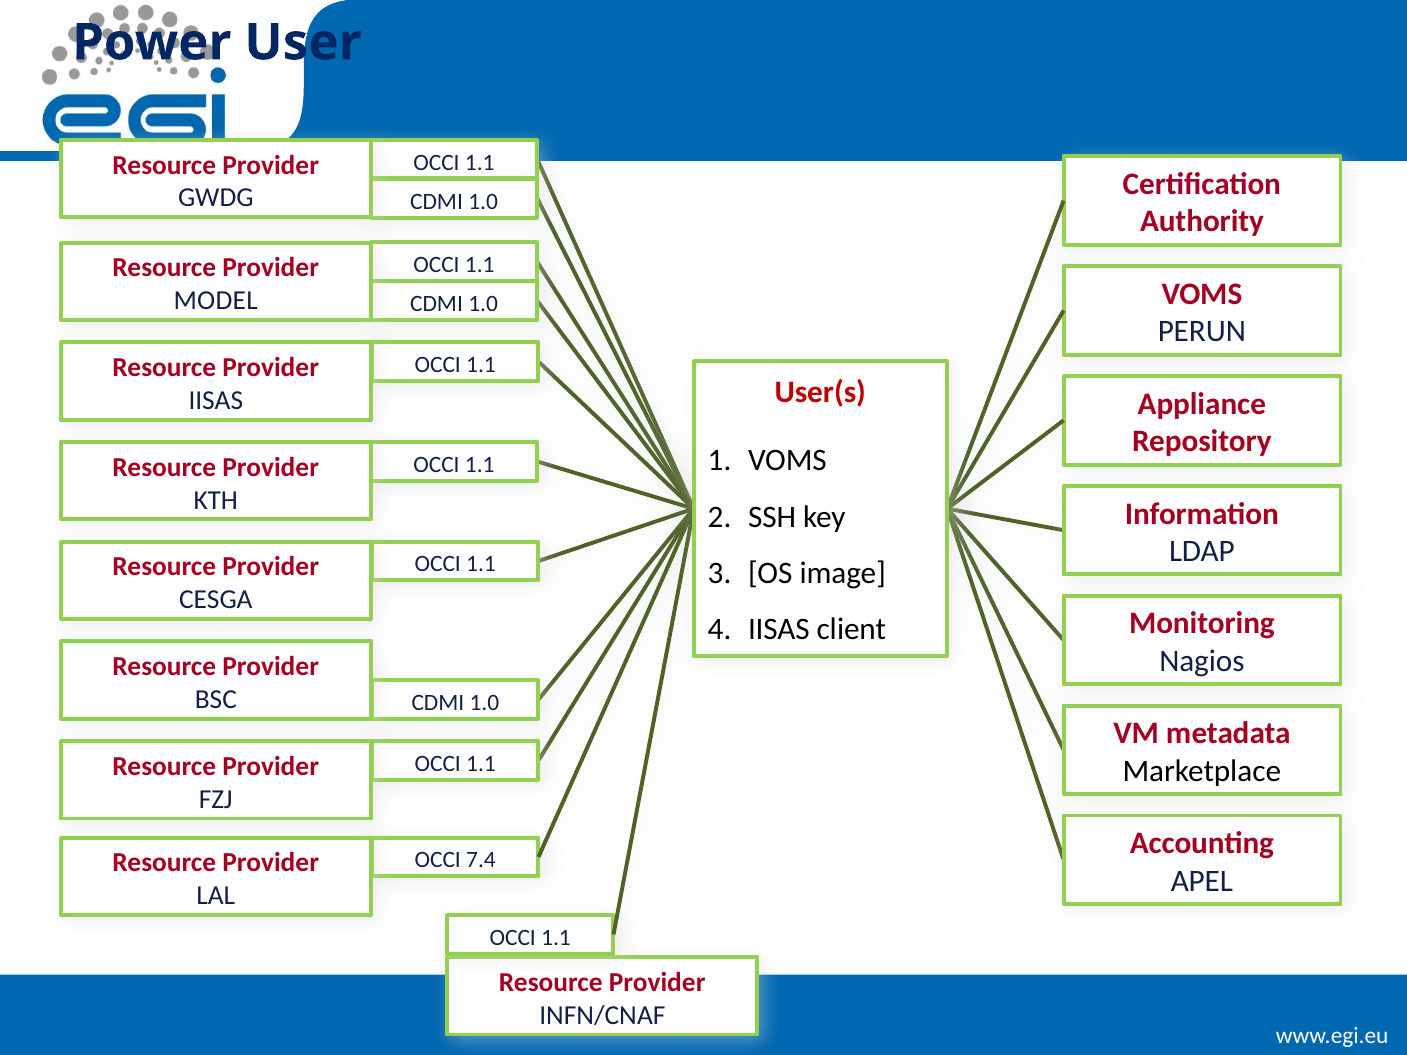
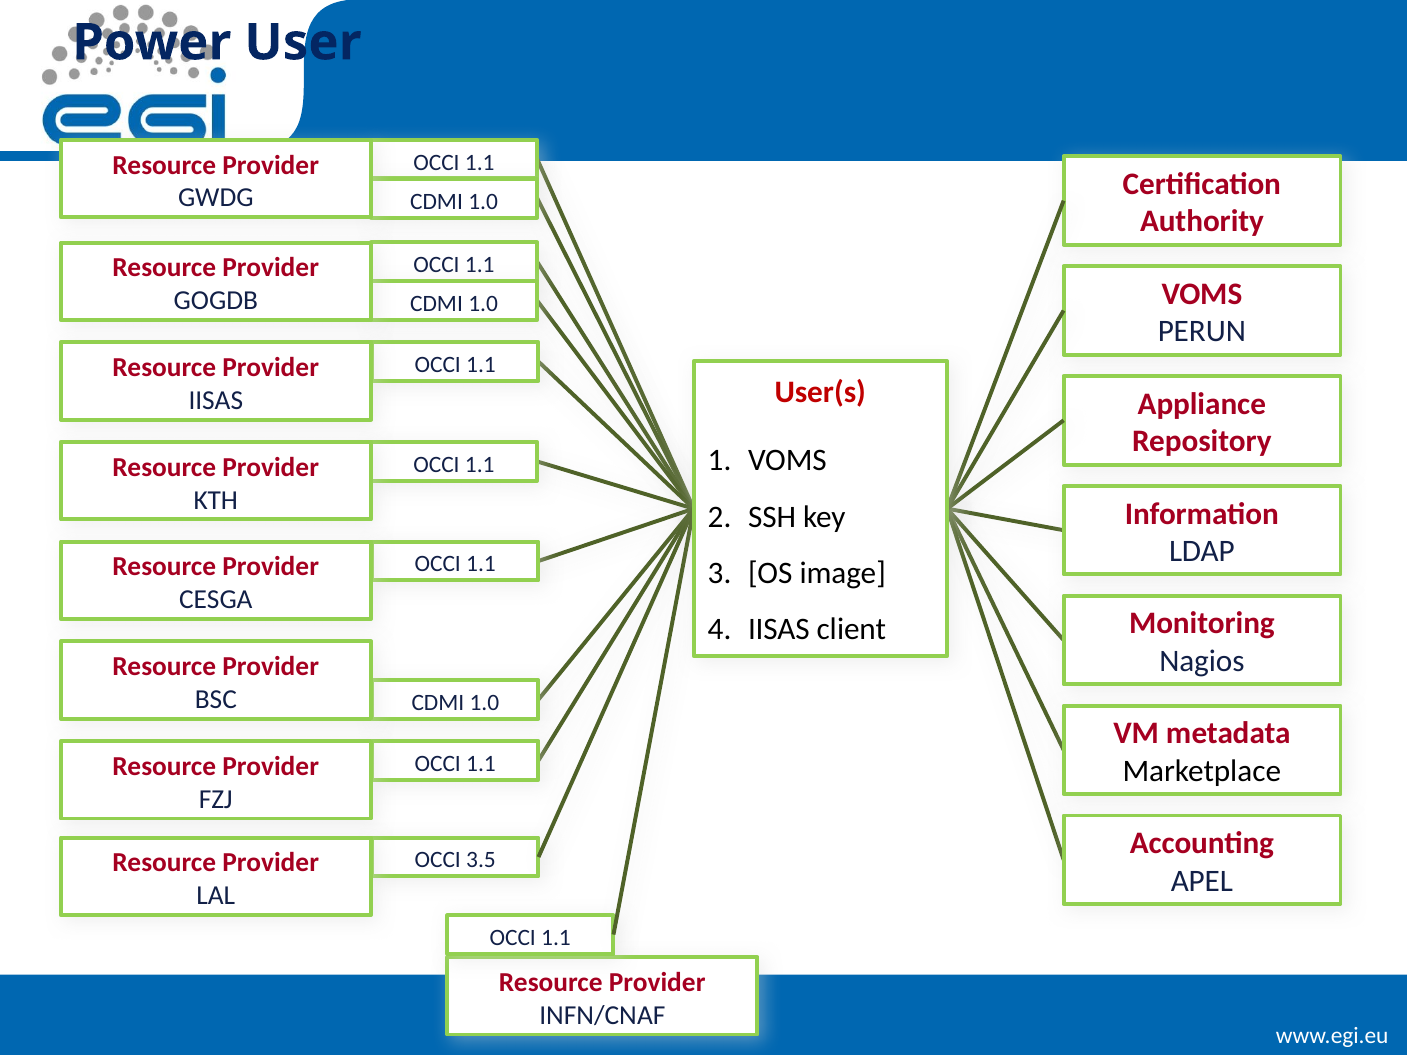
MODEL: MODEL -> GOGDB
7.4: 7.4 -> 3.5
